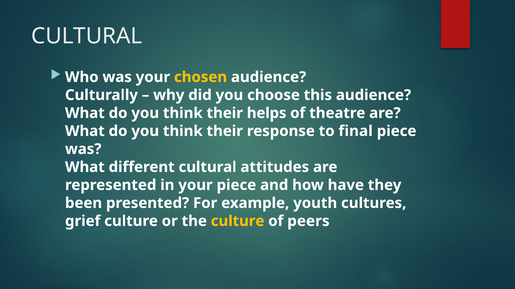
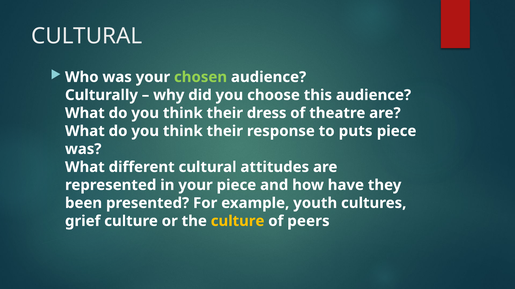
chosen colour: yellow -> light green
helps: helps -> dress
final: final -> puts
